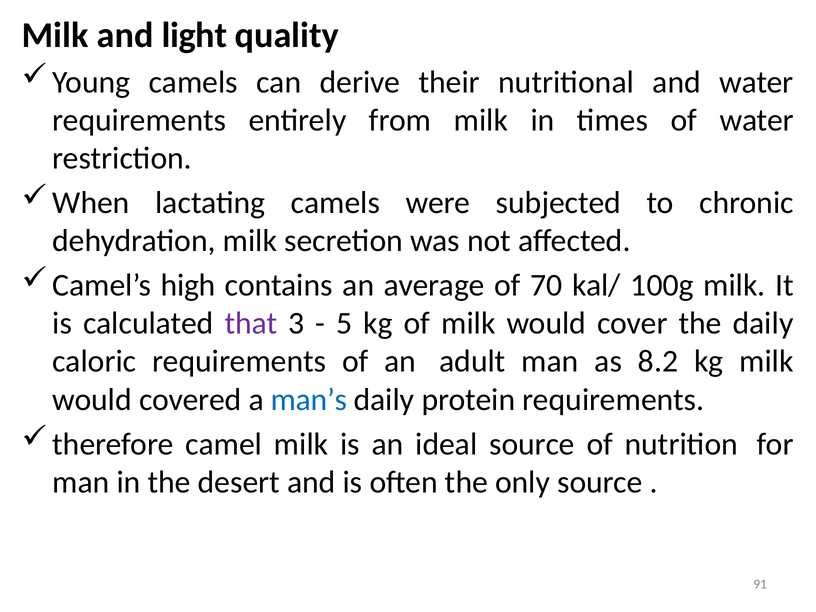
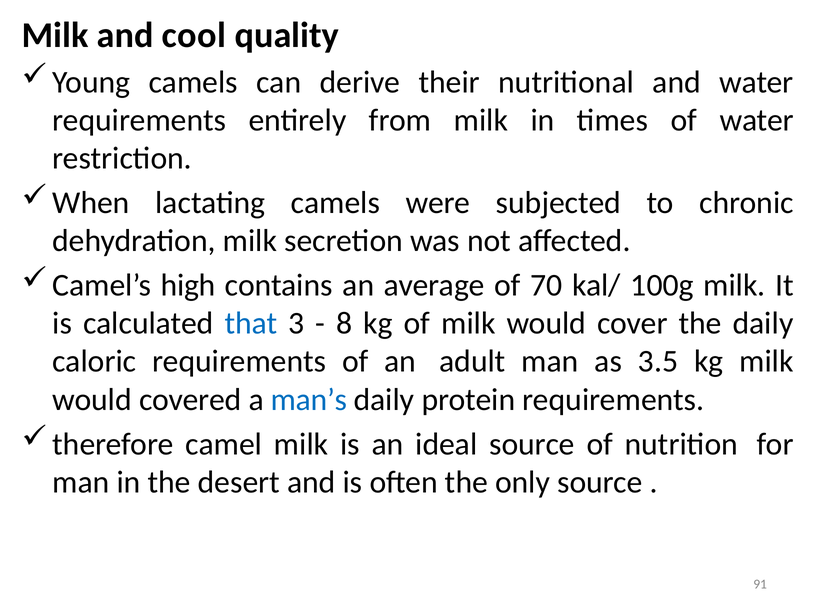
light: light -> cool
that colour: purple -> blue
5: 5 -> 8
8.2: 8.2 -> 3.5
